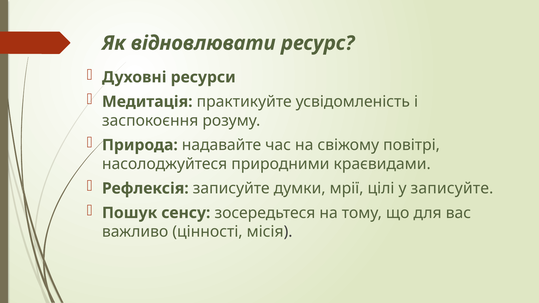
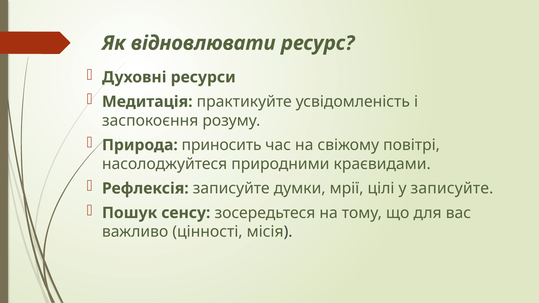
надавайте: надавайте -> приносить
